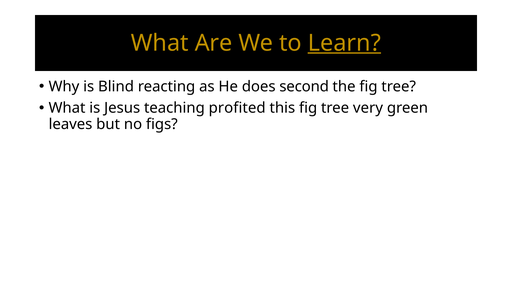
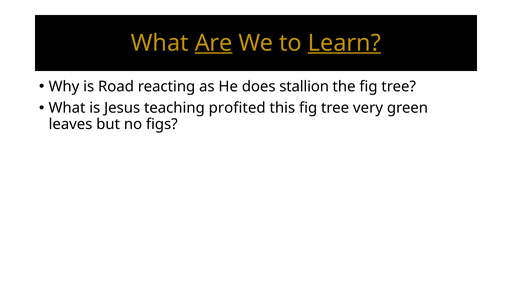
Are underline: none -> present
Blind: Blind -> Road
second: second -> stallion
